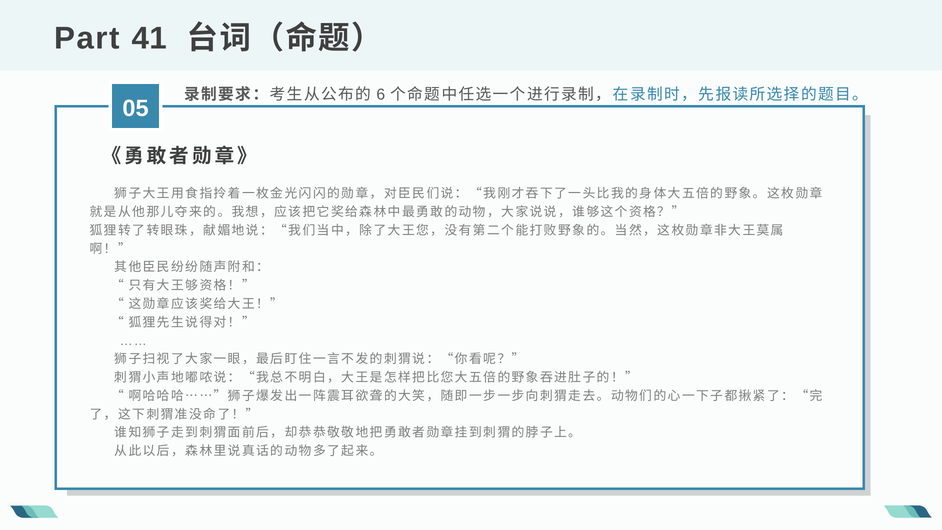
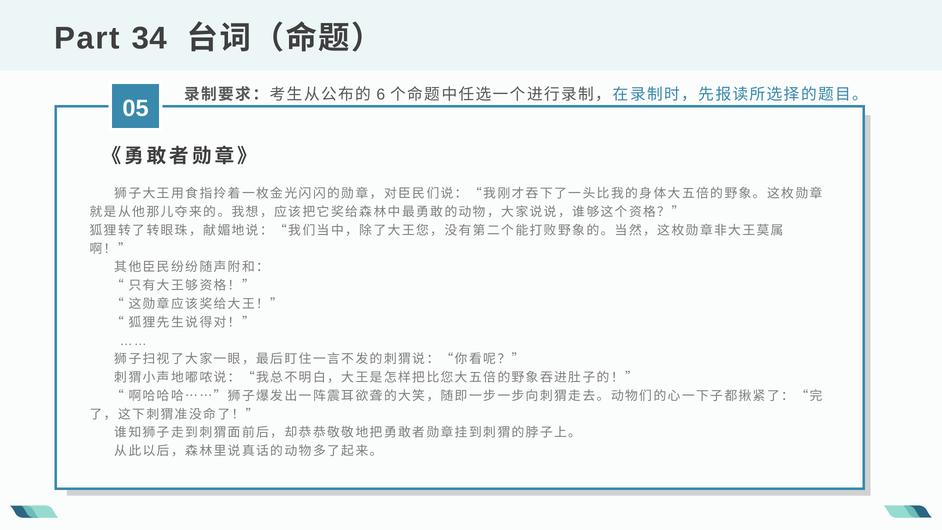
41: 41 -> 34
